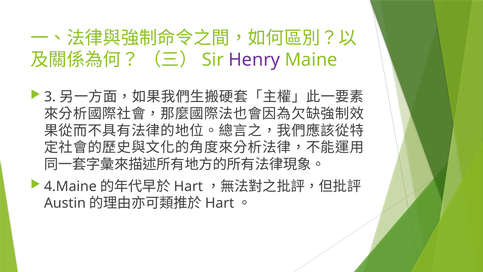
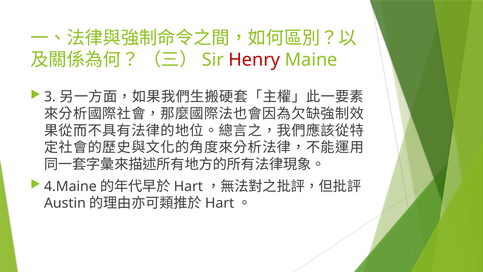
Henry colour: purple -> red
